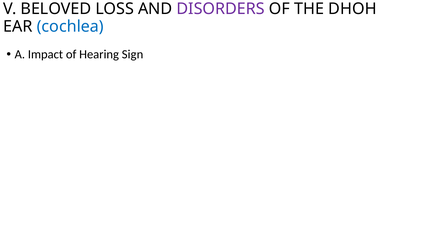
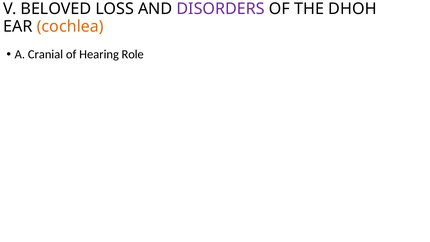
cochlea colour: blue -> orange
Impact: Impact -> Cranial
Sign: Sign -> Role
